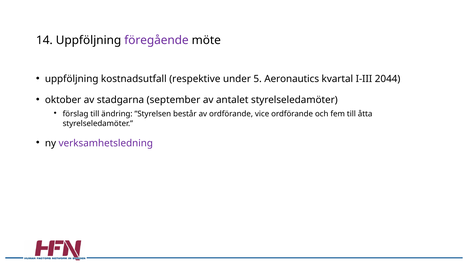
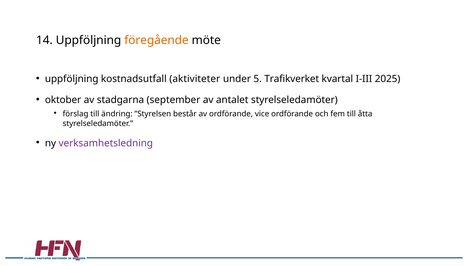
föregående colour: purple -> orange
respektive: respektive -> aktiviteter
Aeronautics: Aeronautics -> Trafikverket
2044: 2044 -> 2025
